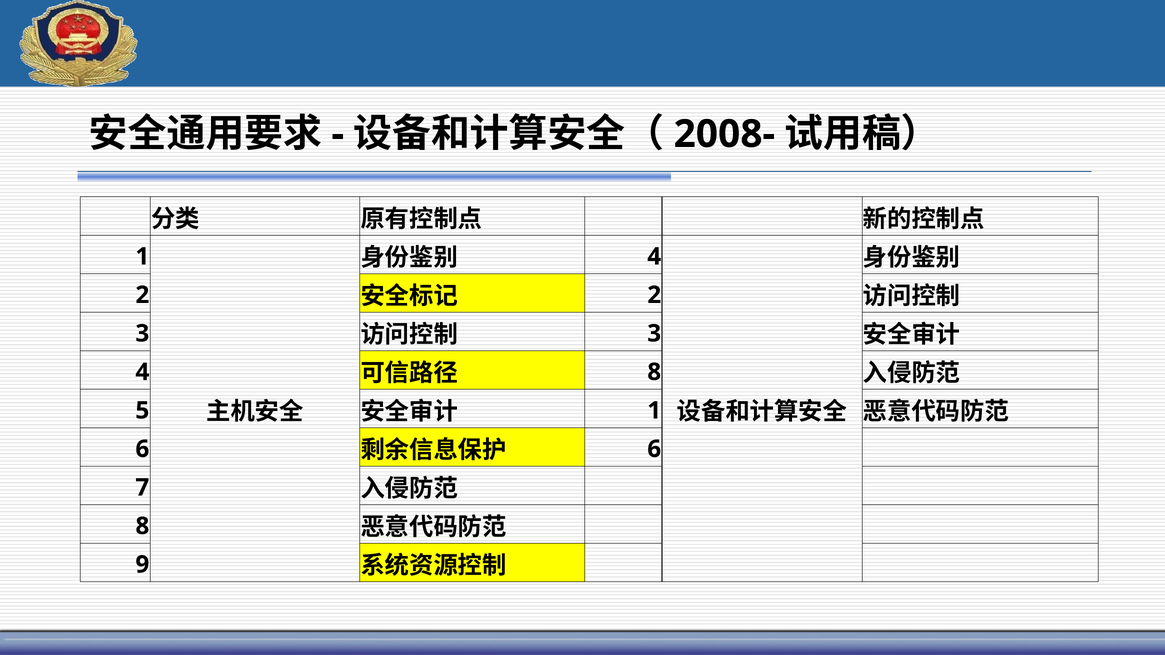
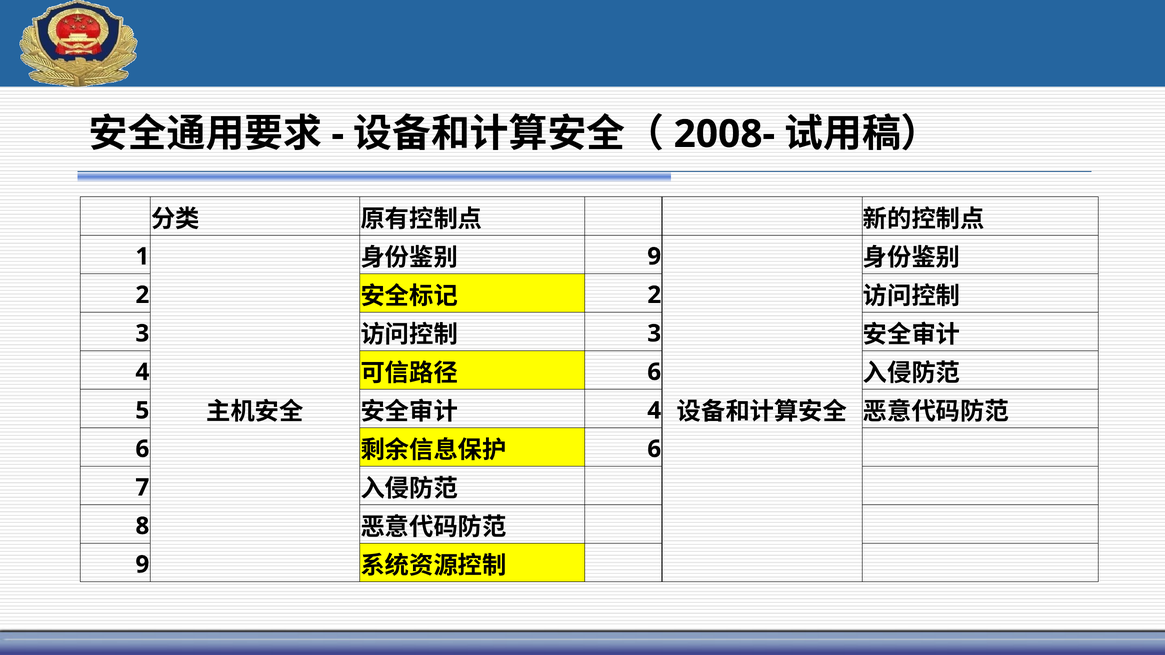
4 at (654, 257): 4 -> 9
8 at (654, 372): 8 -> 6
1 at (654, 411): 1 -> 4
